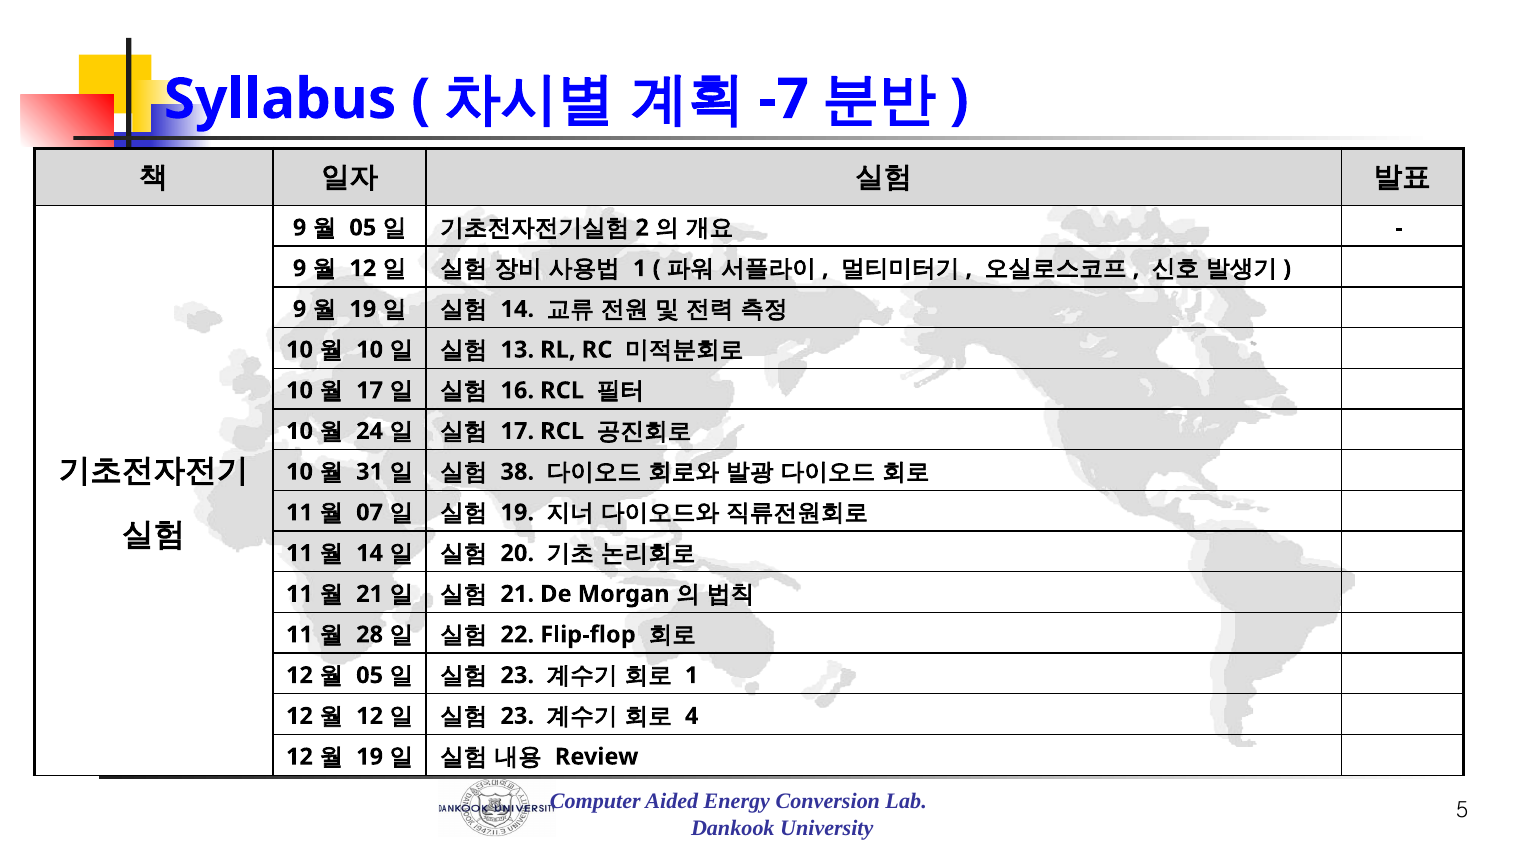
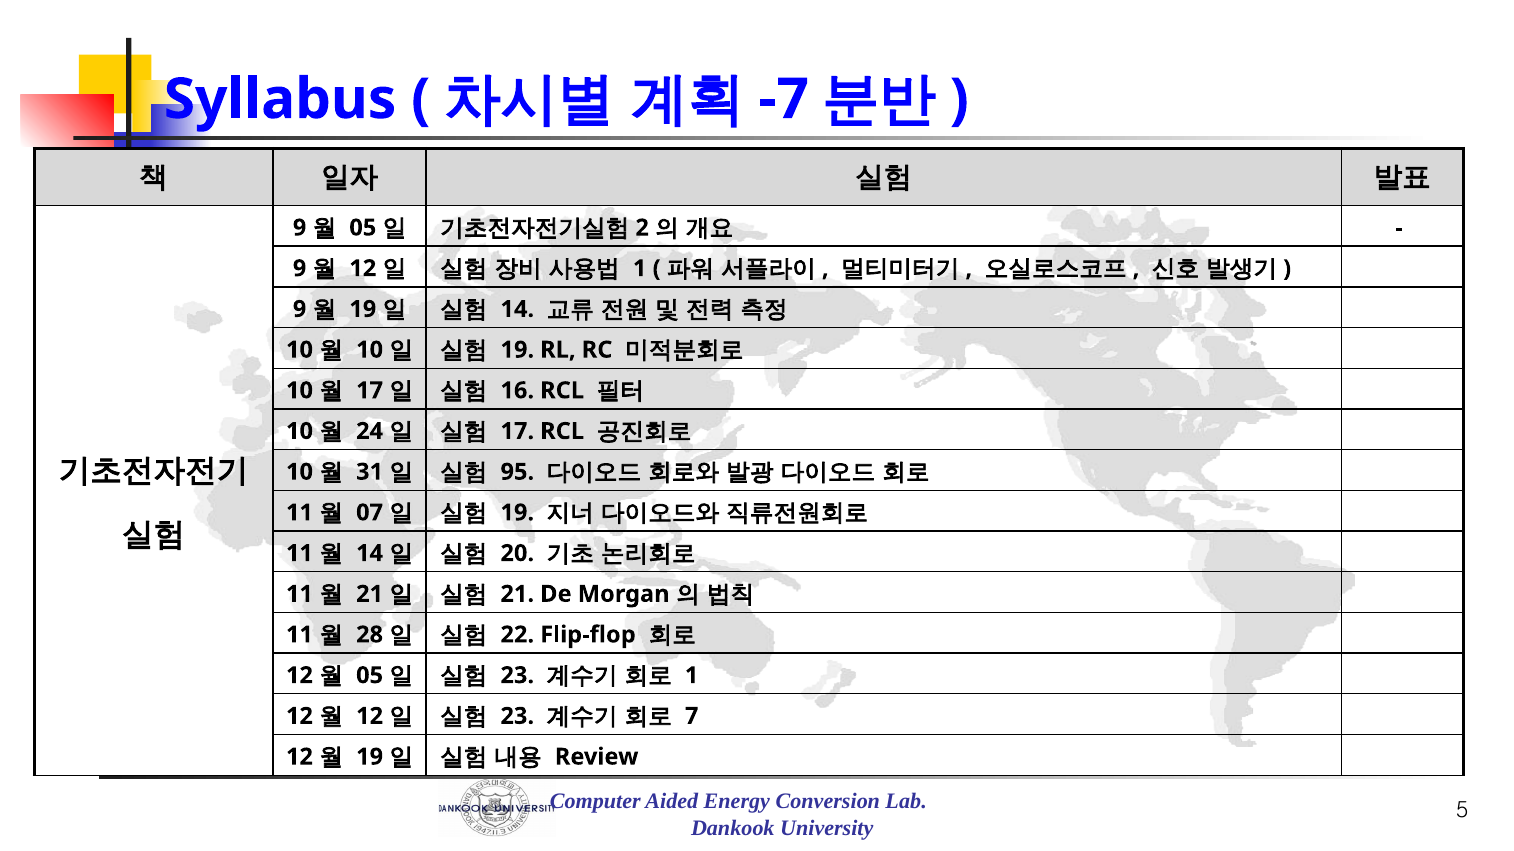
13 at (517, 350): 13 -> 19
38: 38 -> 95
4: 4 -> 7
